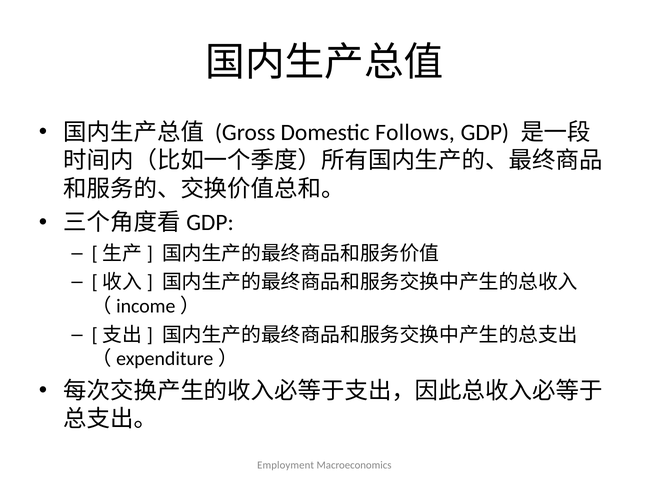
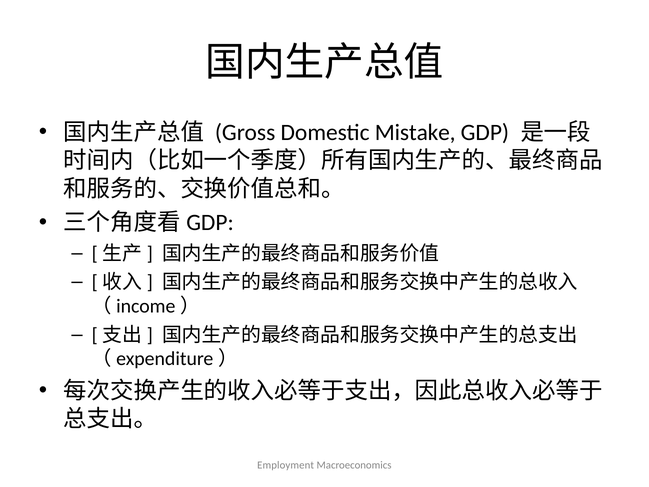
Follows: Follows -> Mistake
